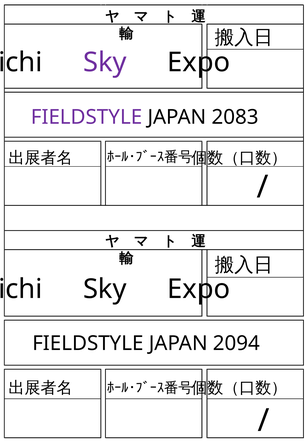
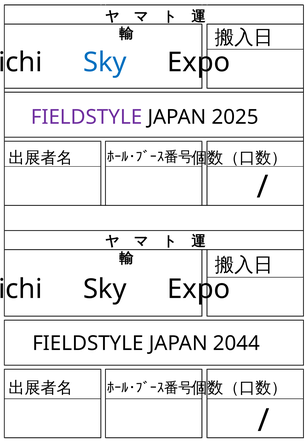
Sky at (105, 62) colour: purple -> blue
2083: 2083 -> 2025
2094: 2094 -> 2044
